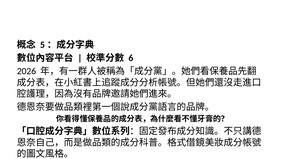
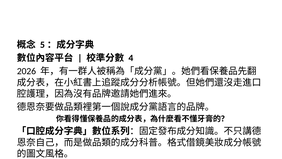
6 at (131, 58): 6 -> 4
